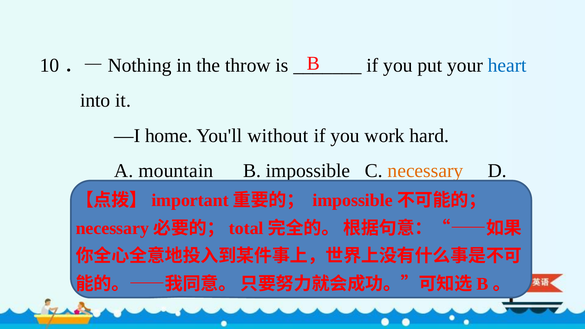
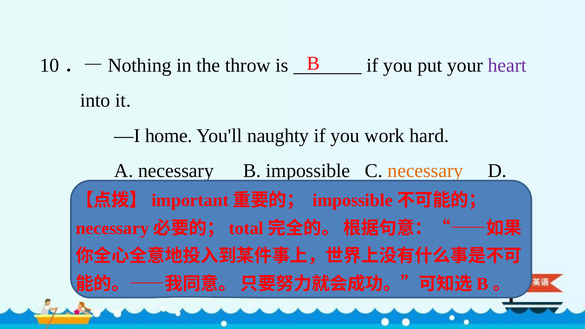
heart colour: blue -> purple
without: without -> naughty
A mountain: mountain -> necessary
